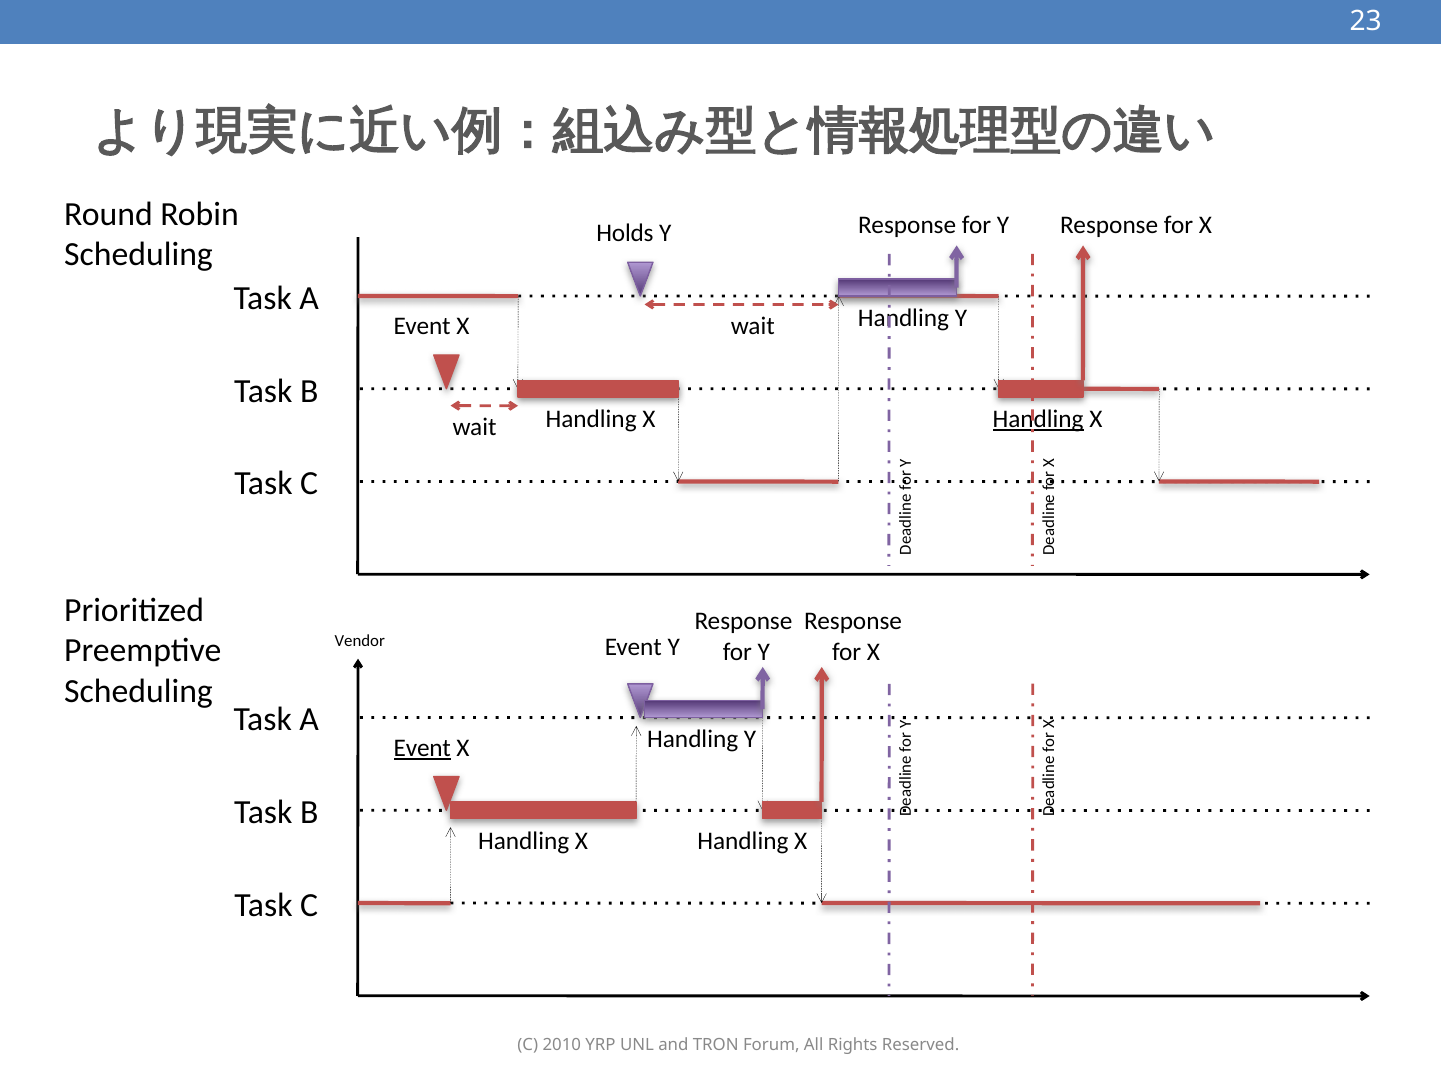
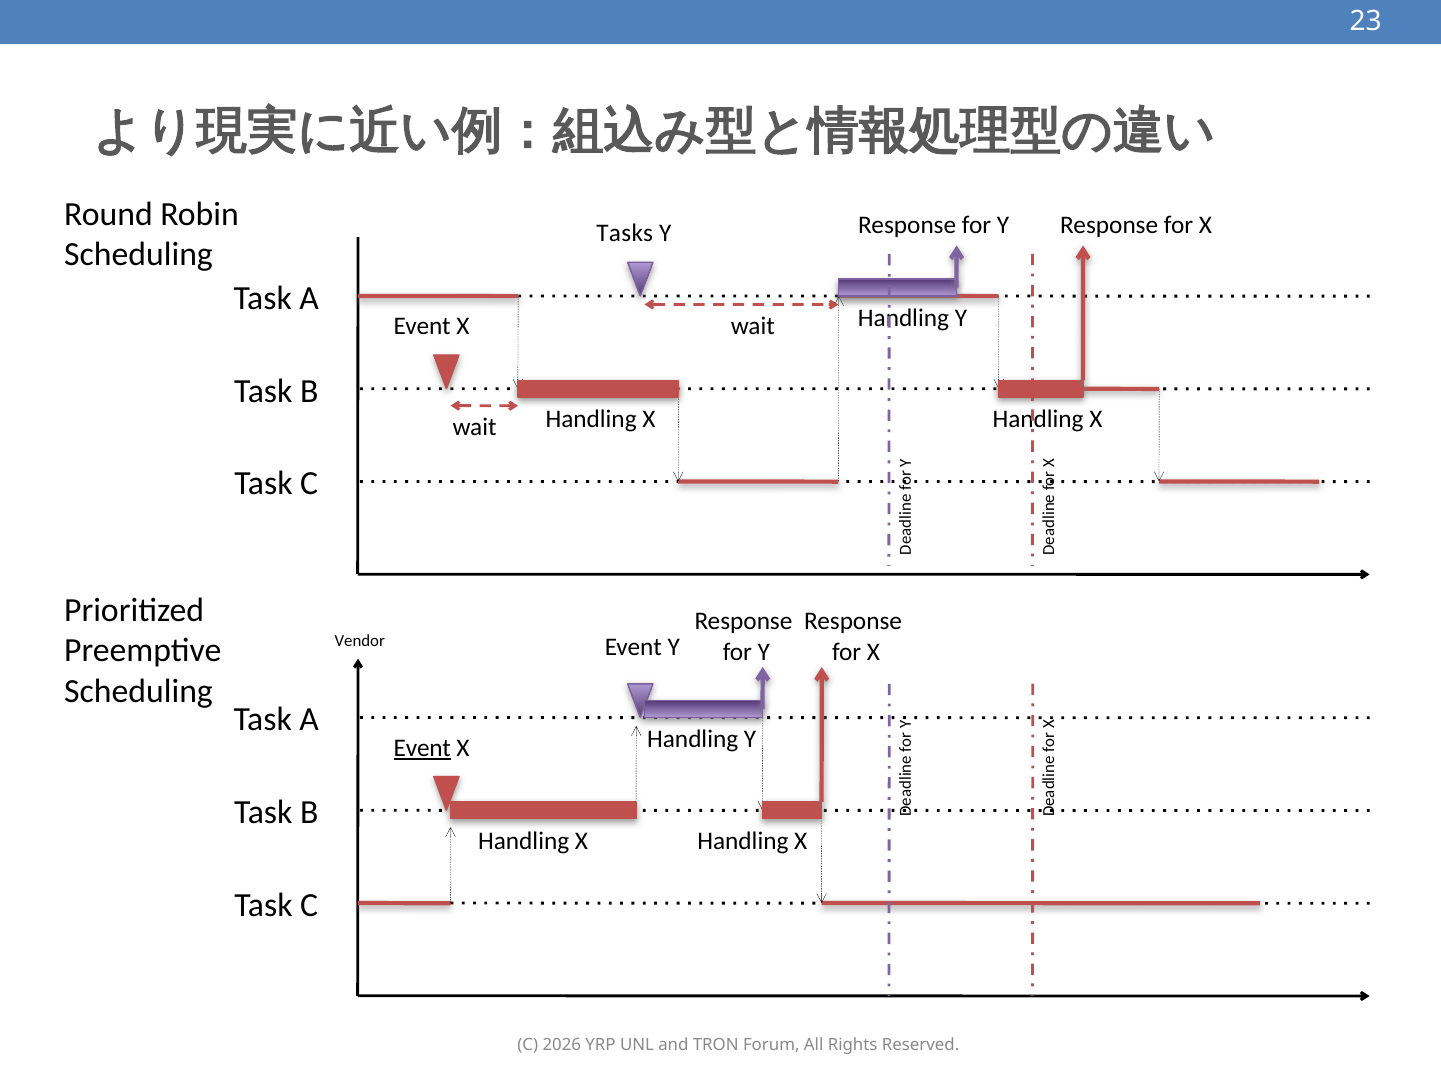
Holds: Holds -> Tasks
Handling at (1038, 419) underline: present -> none
2010: 2010 -> 2026
